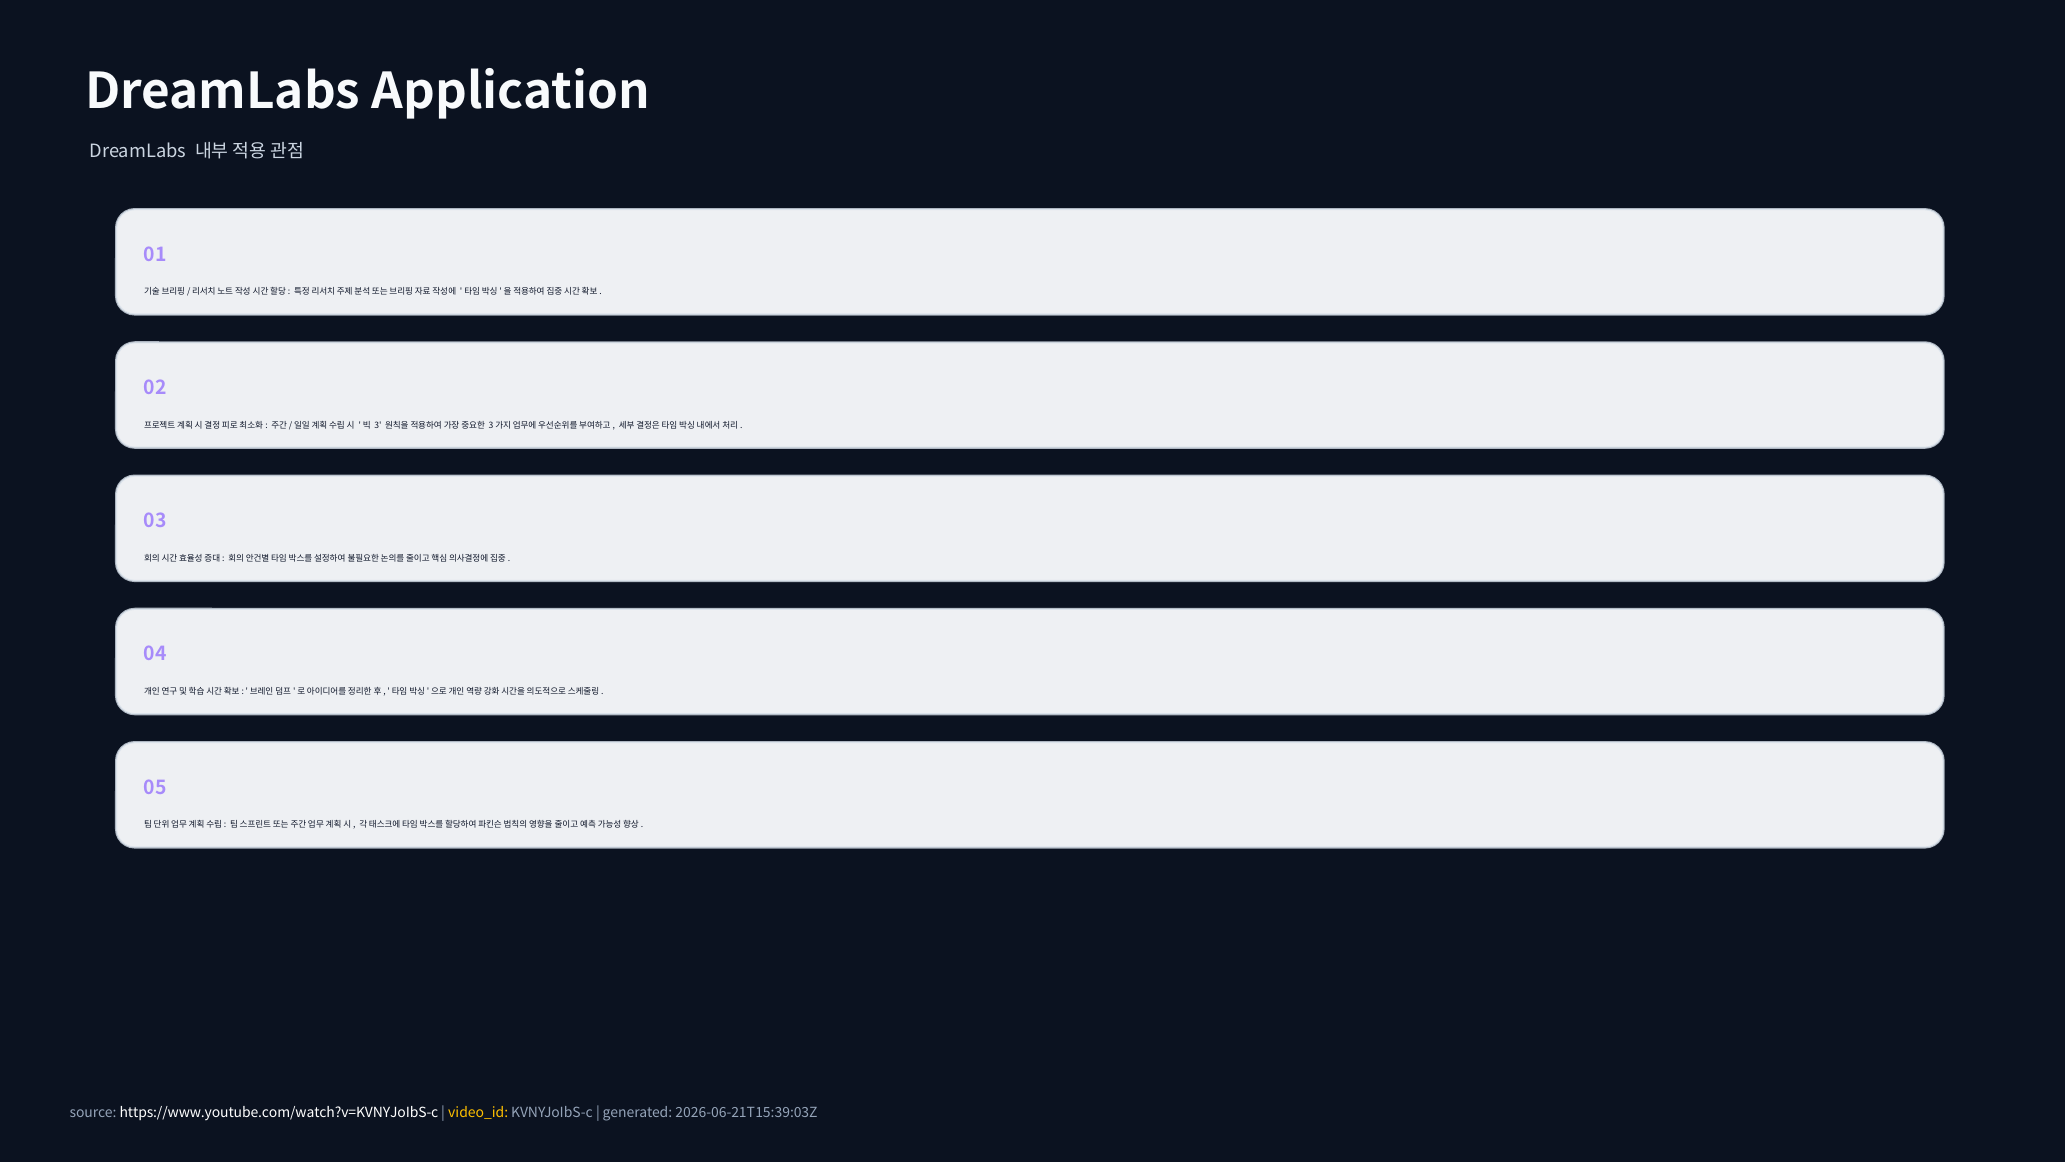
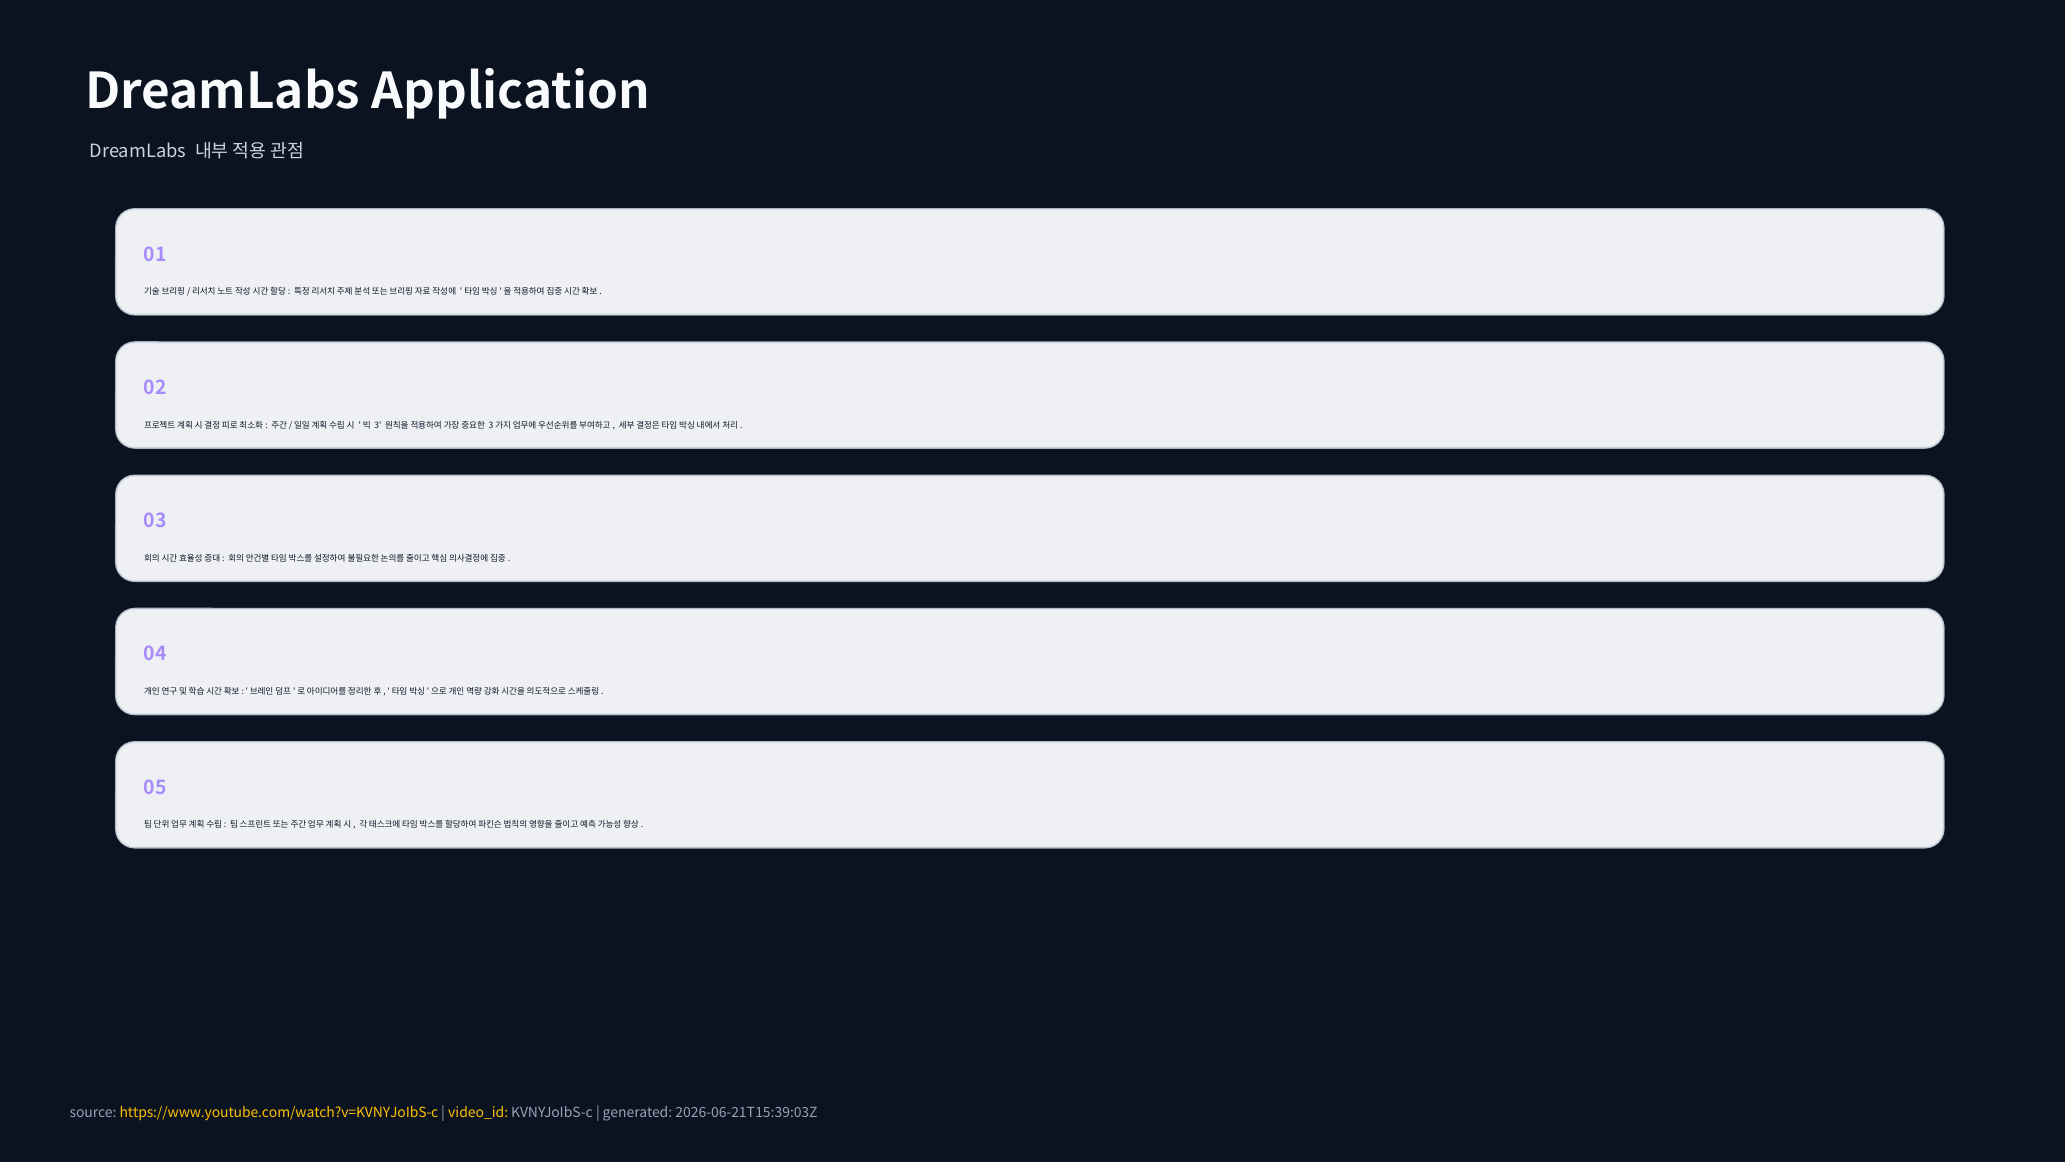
https://www.youtube.com/watch?v=KVNYJoIbS-c colour: white -> yellow
